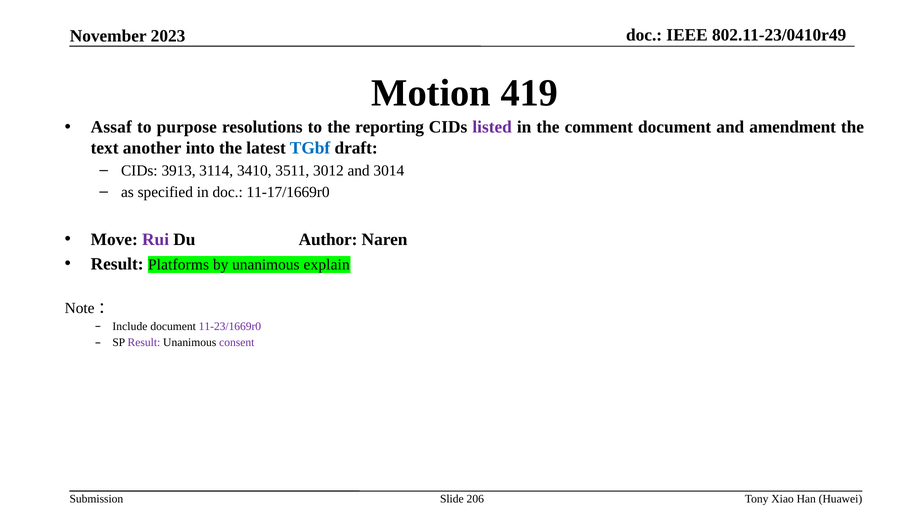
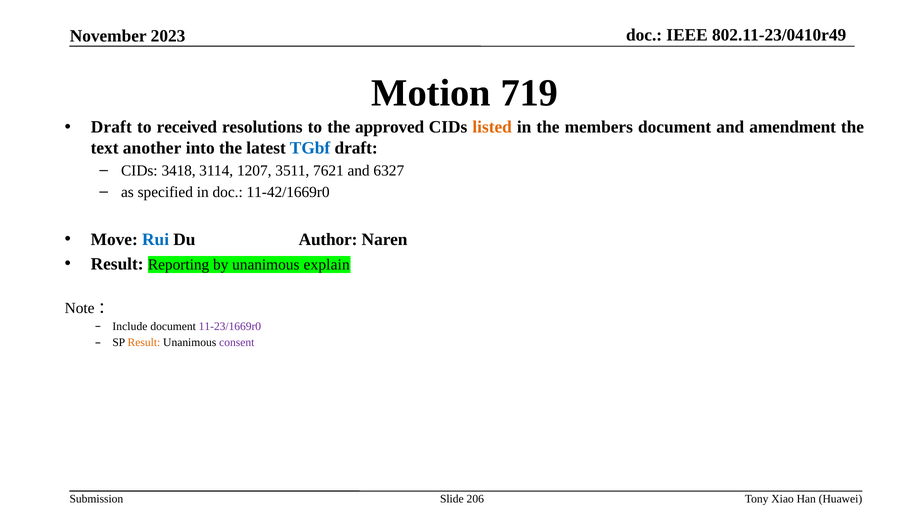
419: 419 -> 719
Assaf at (111, 127): Assaf -> Draft
purpose: purpose -> received
reporting: reporting -> approved
listed colour: purple -> orange
comment: comment -> members
3913: 3913 -> 3418
3410: 3410 -> 1207
3012: 3012 -> 7621
3014: 3014 -> 6327
11-17/1669r0: 11-17/1669r0 -> 11-42/1669r0
Rui colour: purple -> blue
Platforms: Platforms -> Reporting
Result at (144, 342) colour: purple -> orange
